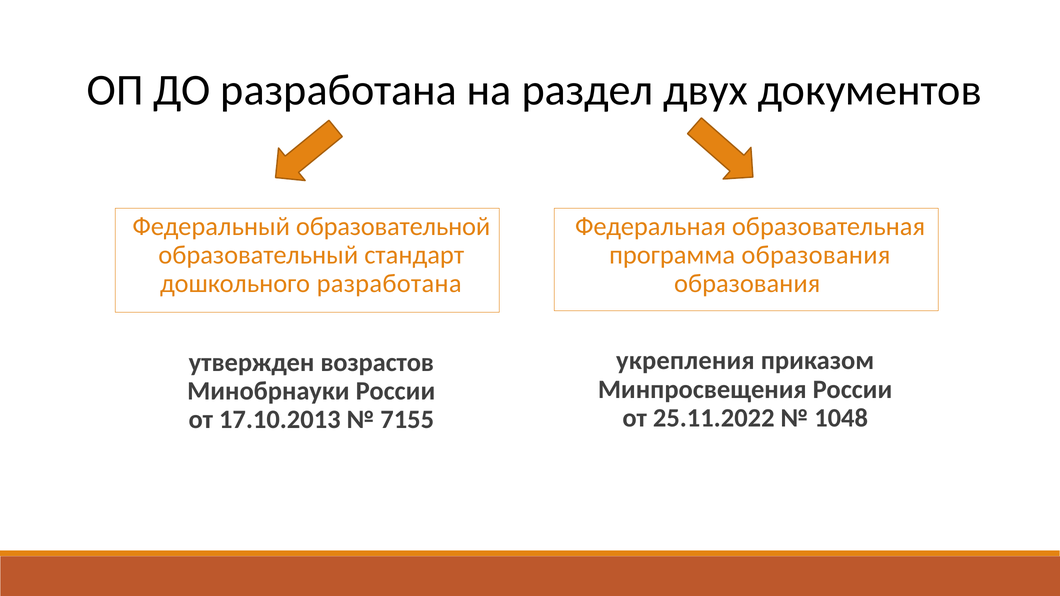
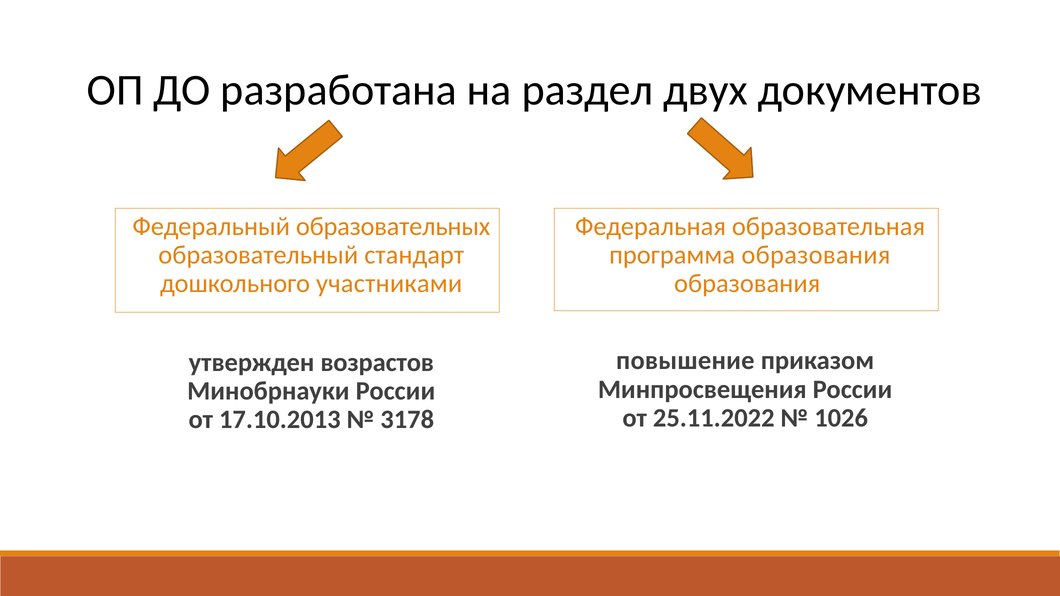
образовательной: образовательной -> образовательных
дошкольного разработана: разработана -> участниками
укрепления: укрепления -> повышение
1048: 1048 -> 1026
7155: 7155 -> 3178
